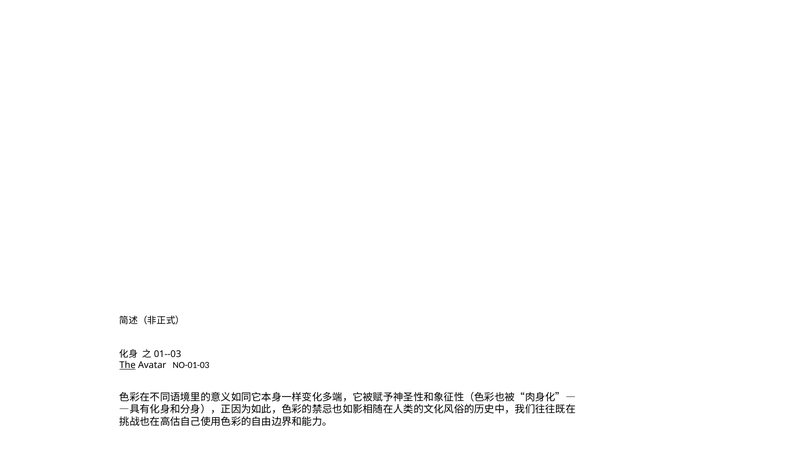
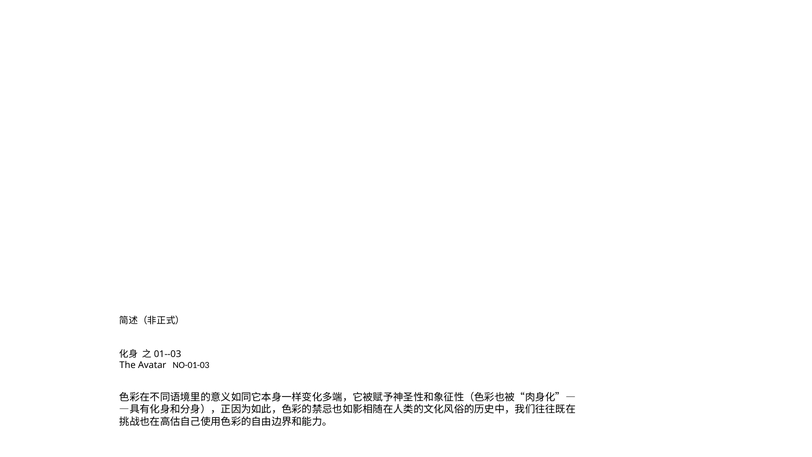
The underline: present -> none
